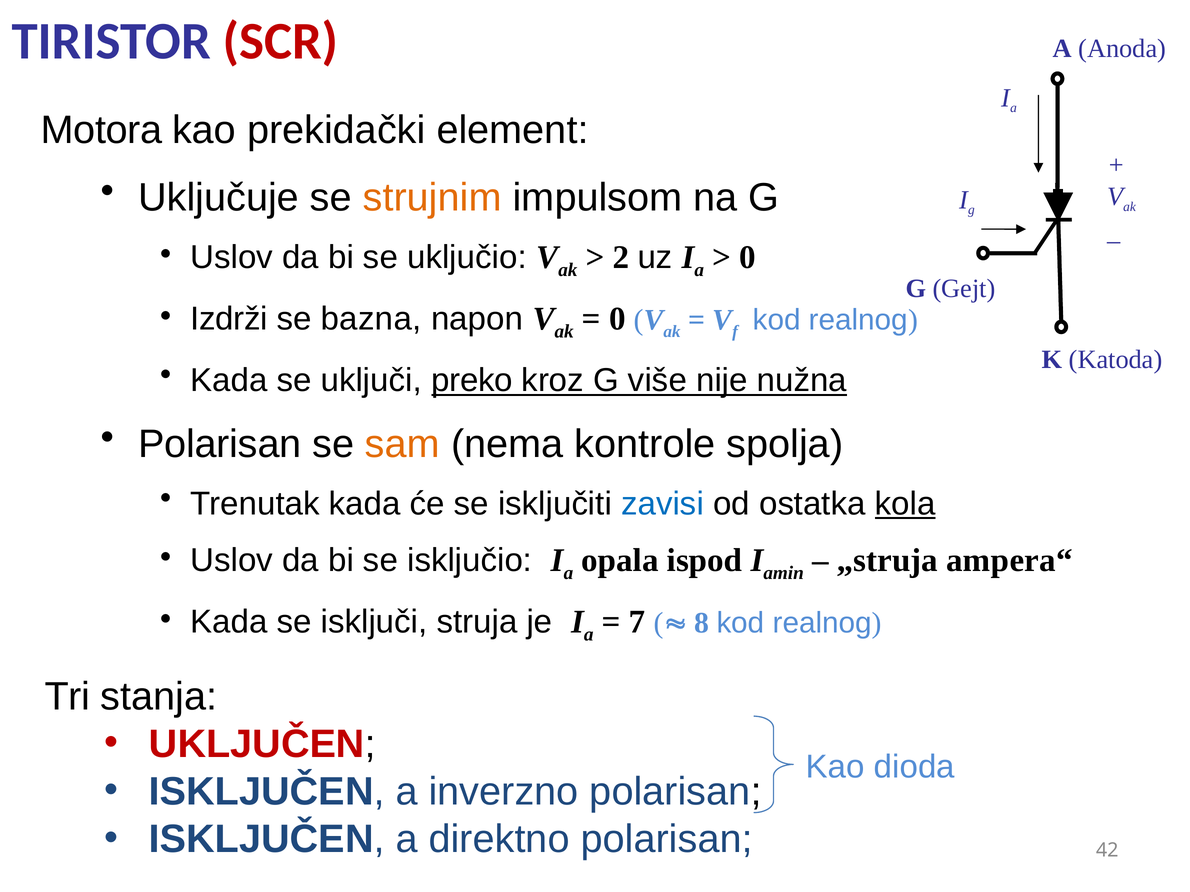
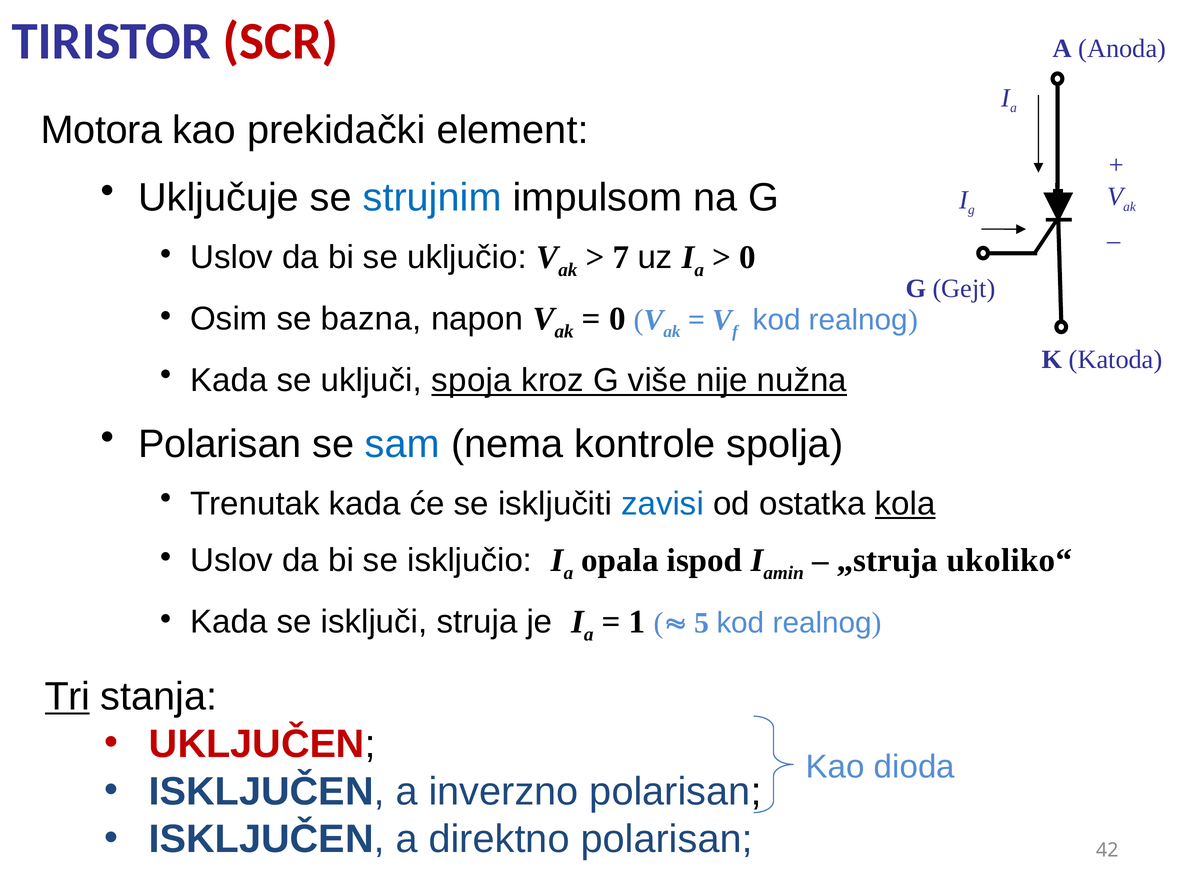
strujnim colour: orange -> blue
2: 2 -> 7
Izdrži: Izdrži -> Osim
preko: preko -> spoja
sam colour: orange -> blue
ampera“: ampera“ -> ukoliko“
7: 7 -> 1
8: 8 -> 5
Tri underline: none -> present
